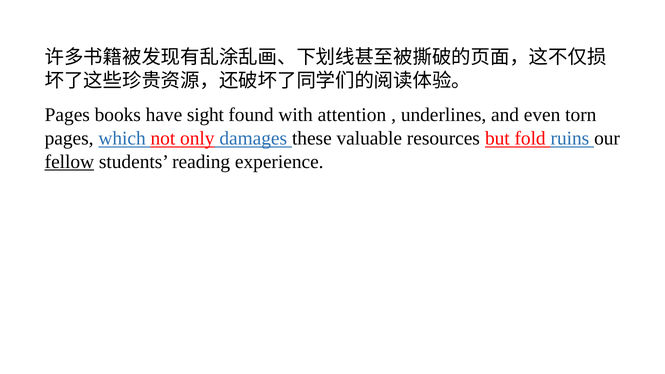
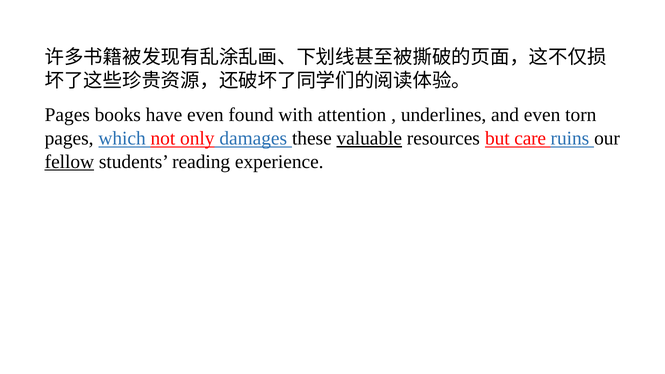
have sight: sight -> even
valuable underline: none -> present
fold: fold -> care
